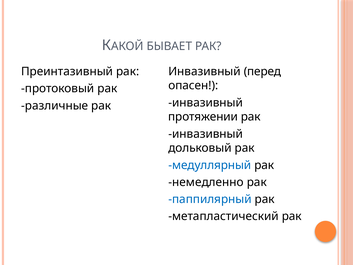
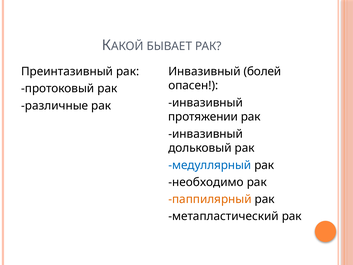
перед: перед -> болей
немедленно: немедленно -> необходимо
паппилярный colour: blue -> orange
